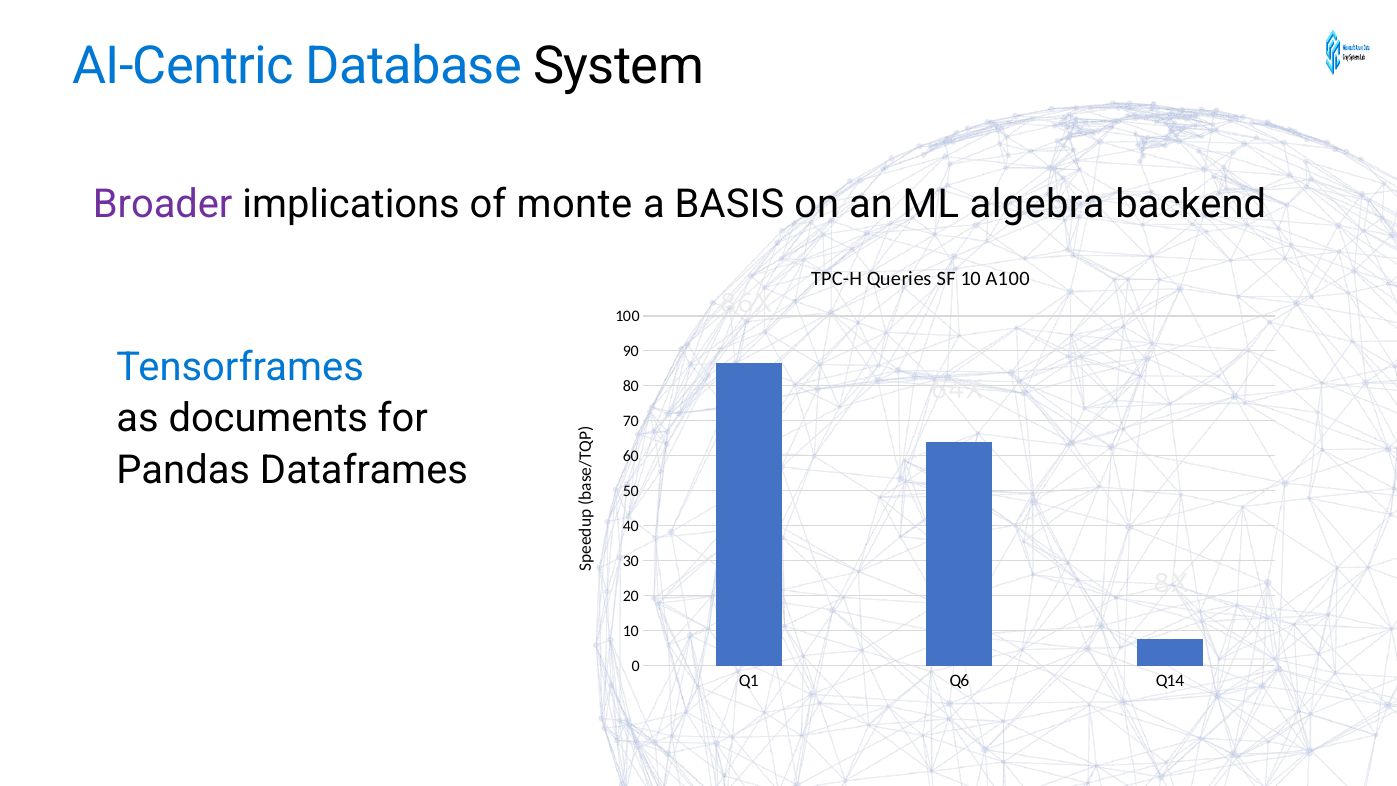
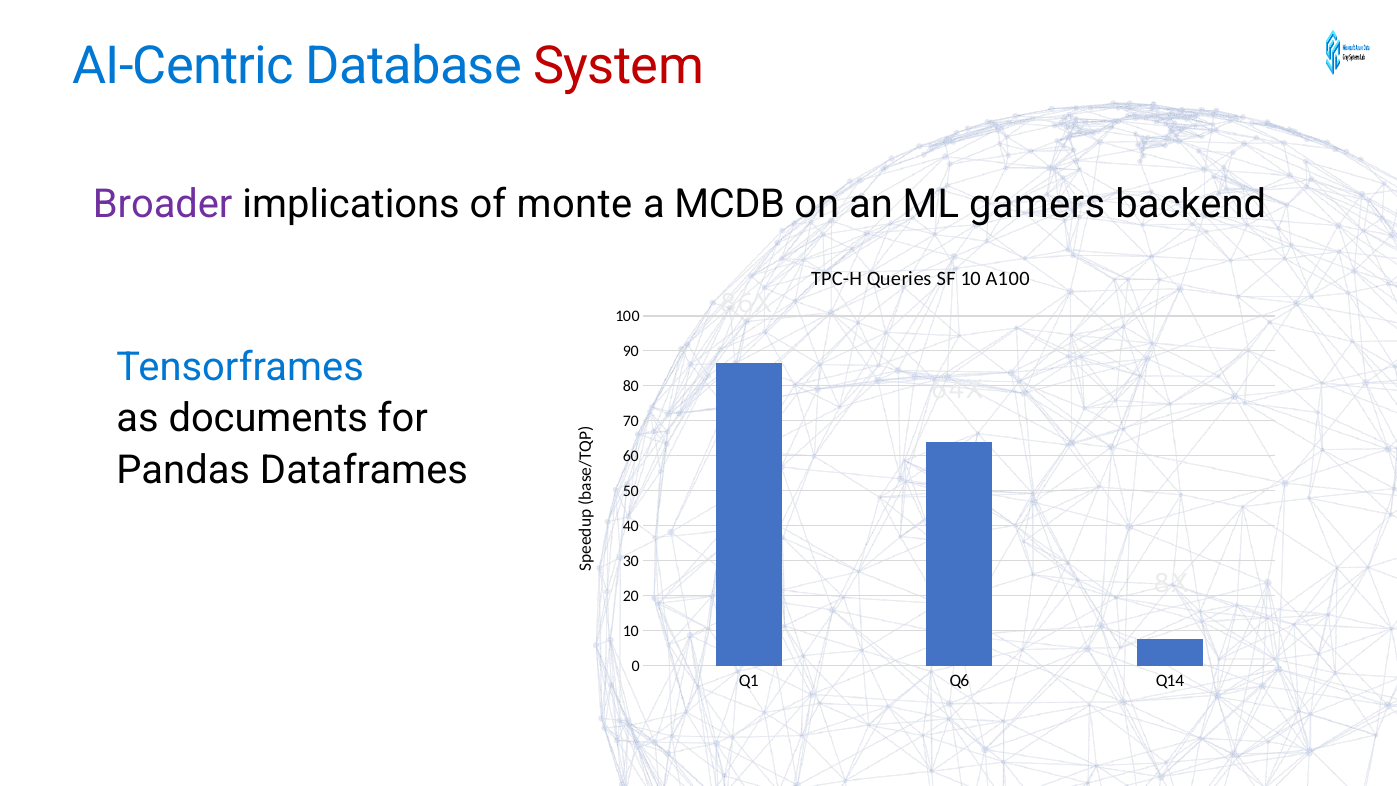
System colour: black -> red
BASIS: BASIS -> MCDB
algebra: algebra -> gamers
